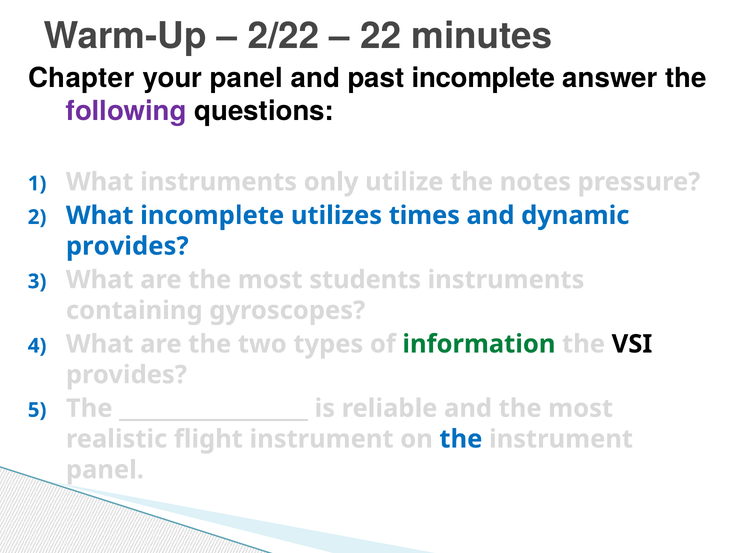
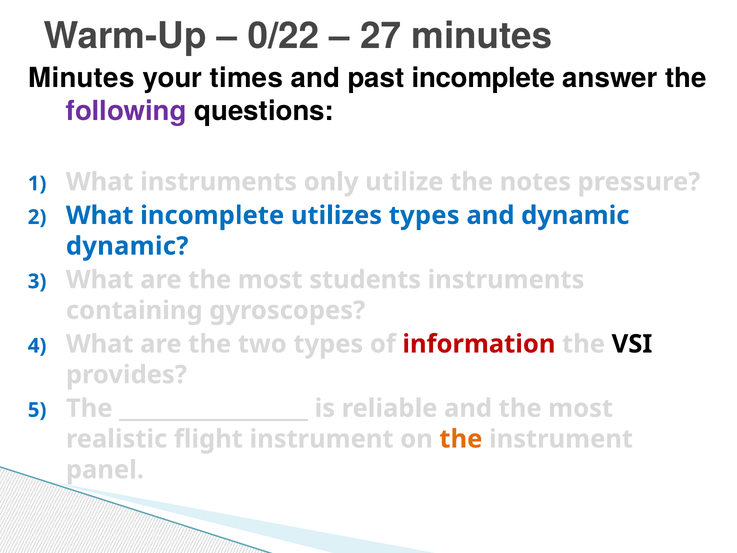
2/22: 2/22 -> 0/22
22: 22 -> 27
Chapter at (81, 78): Chapter -> Minutes
your panel: panel -> times
utilizes times: times -> types
provides at (127, 246): provides -> dynamic
information colour: green -> red
the at (461, 439) colour: blue -> orange
